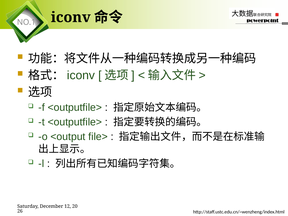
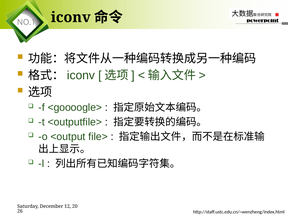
f <outputfile>: <outputfile> -> <goooogle>
